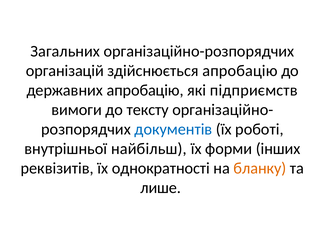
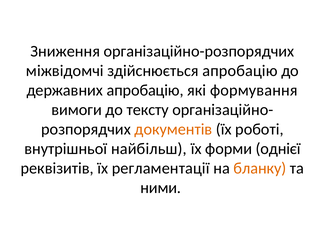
Загальних: Загальних -> Зниження
організацій: організацій -> міжвідомчі
підприємств: підприємств -> формування
документів colour: blue -> orange
інших: інших -> однієї
однократності: однократності -> регламентації
лише: лише -> ними
